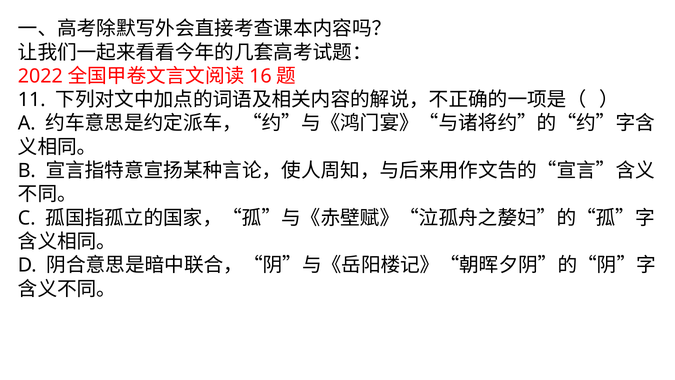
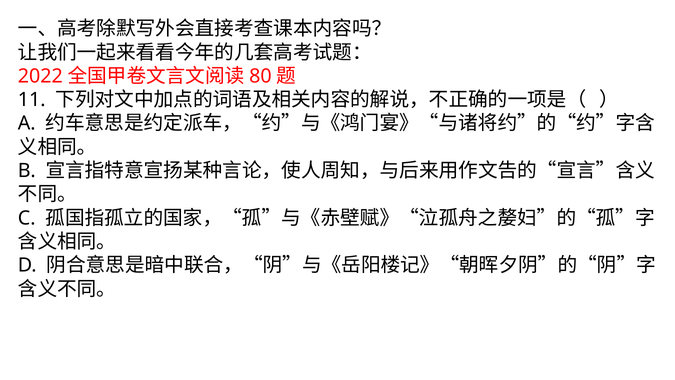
16: 16 -> 80
